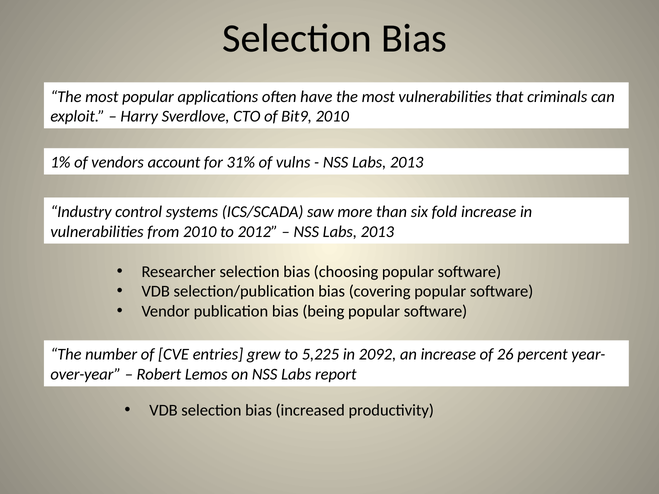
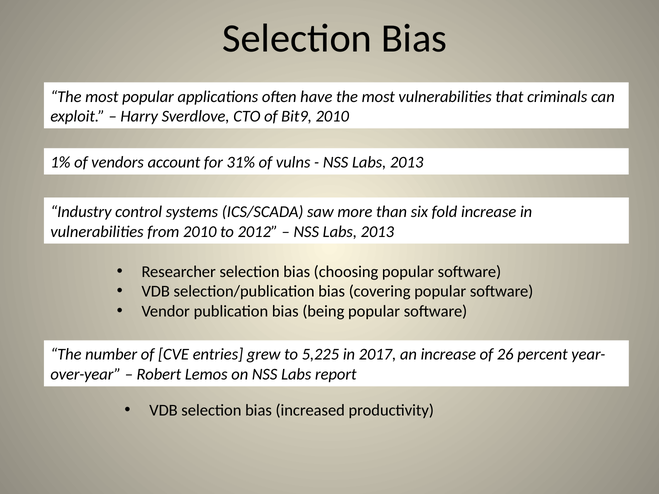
2092: 2092 -> 2017
